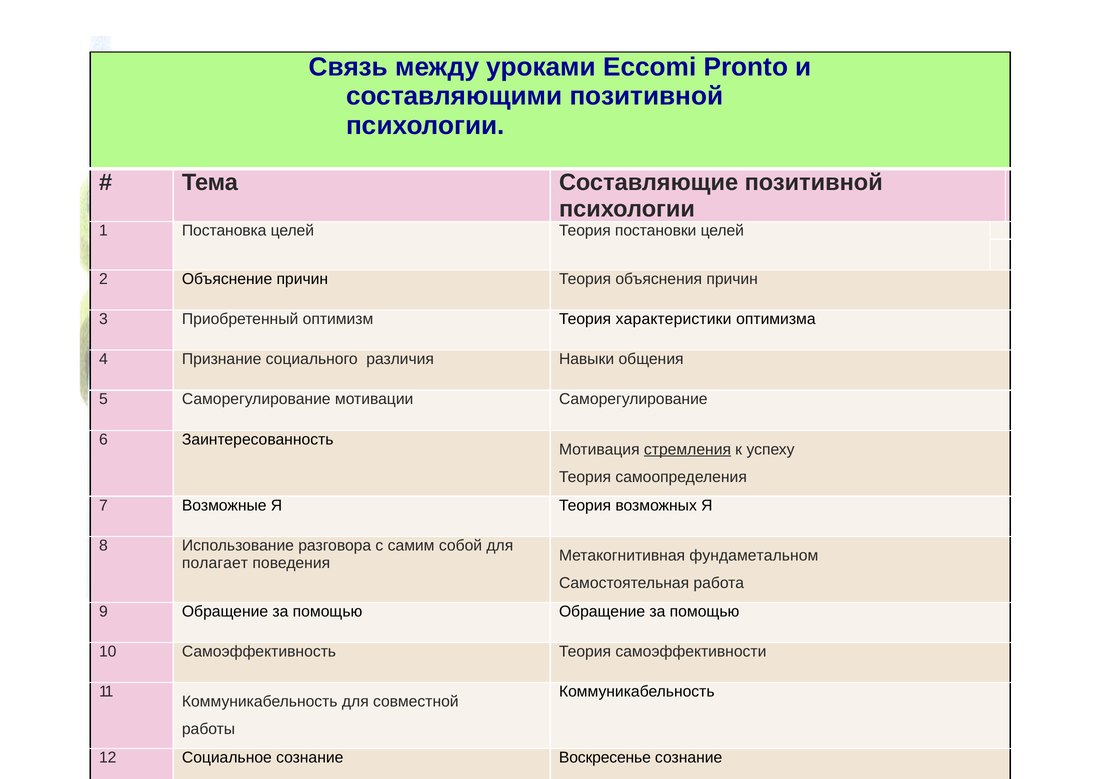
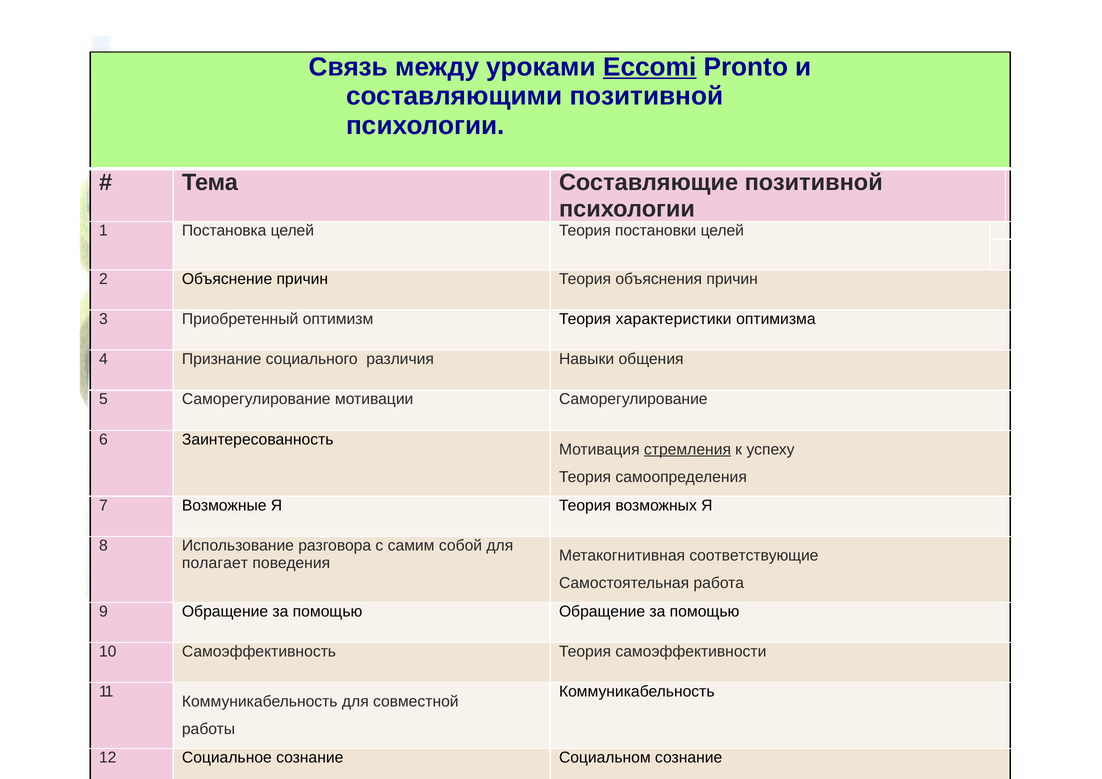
Eccomi underline: none -> present
фундаметальном: фундаметальном -> соответствующие
Воскресенье: Воскресенье -> Социальном
